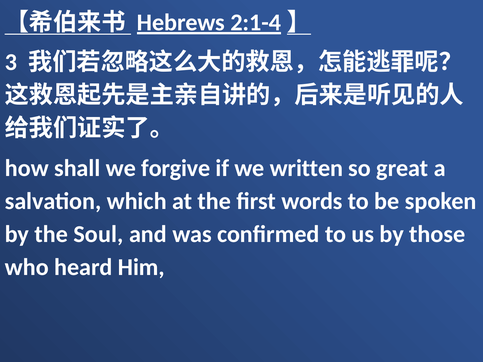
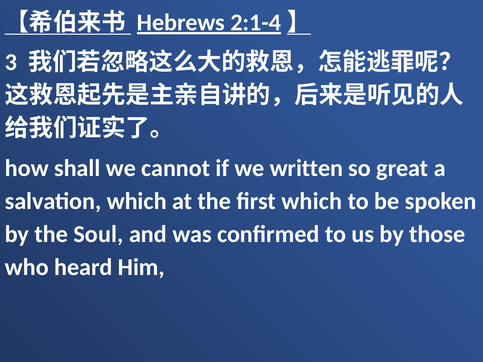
forgive: forgive -> cannot
first words: words -> which
